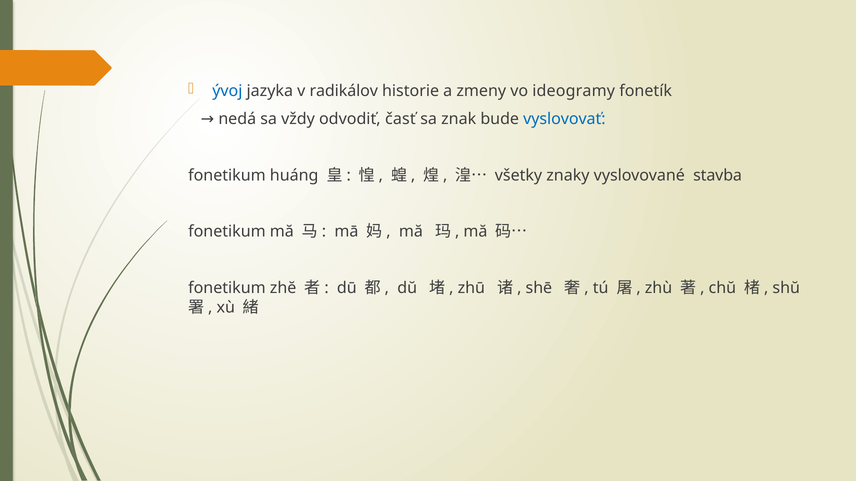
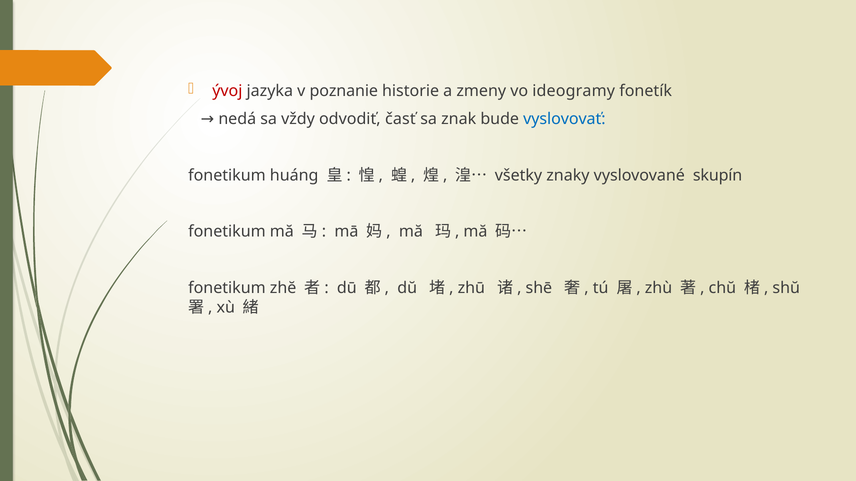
ývoj colour: blue -> red
radikálov: radikálov -> poznanie
stavba: stavba -> skupín
